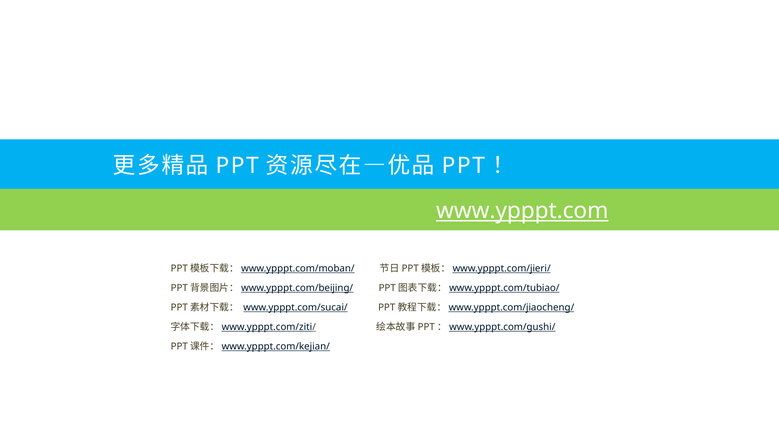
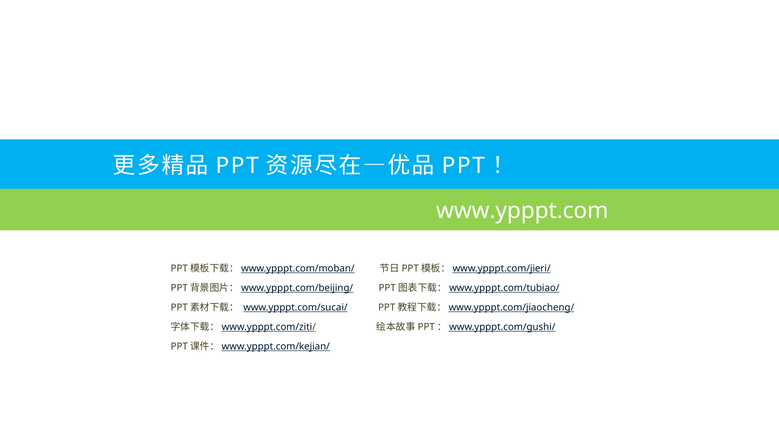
www.ypppt.com underline: present -> none
